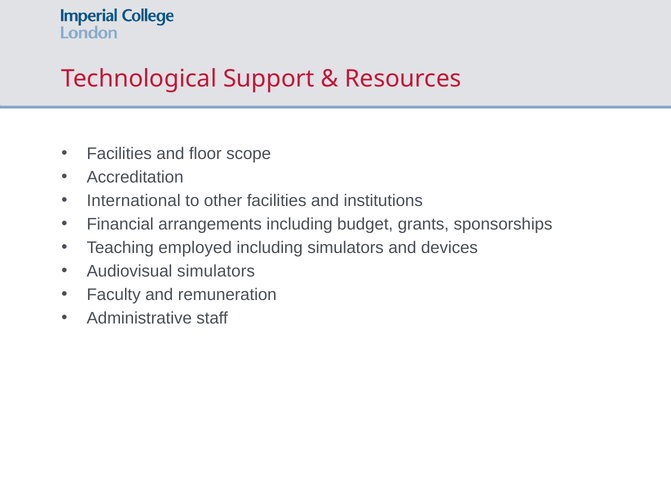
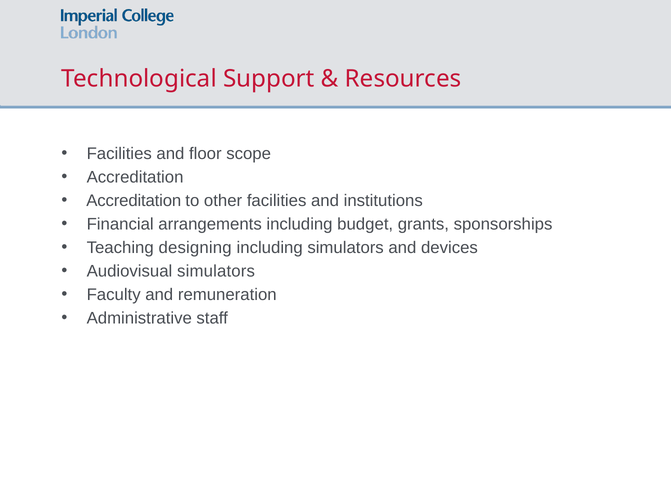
International at (134, 201): International -> Accreditation
employed: employed -> designing
